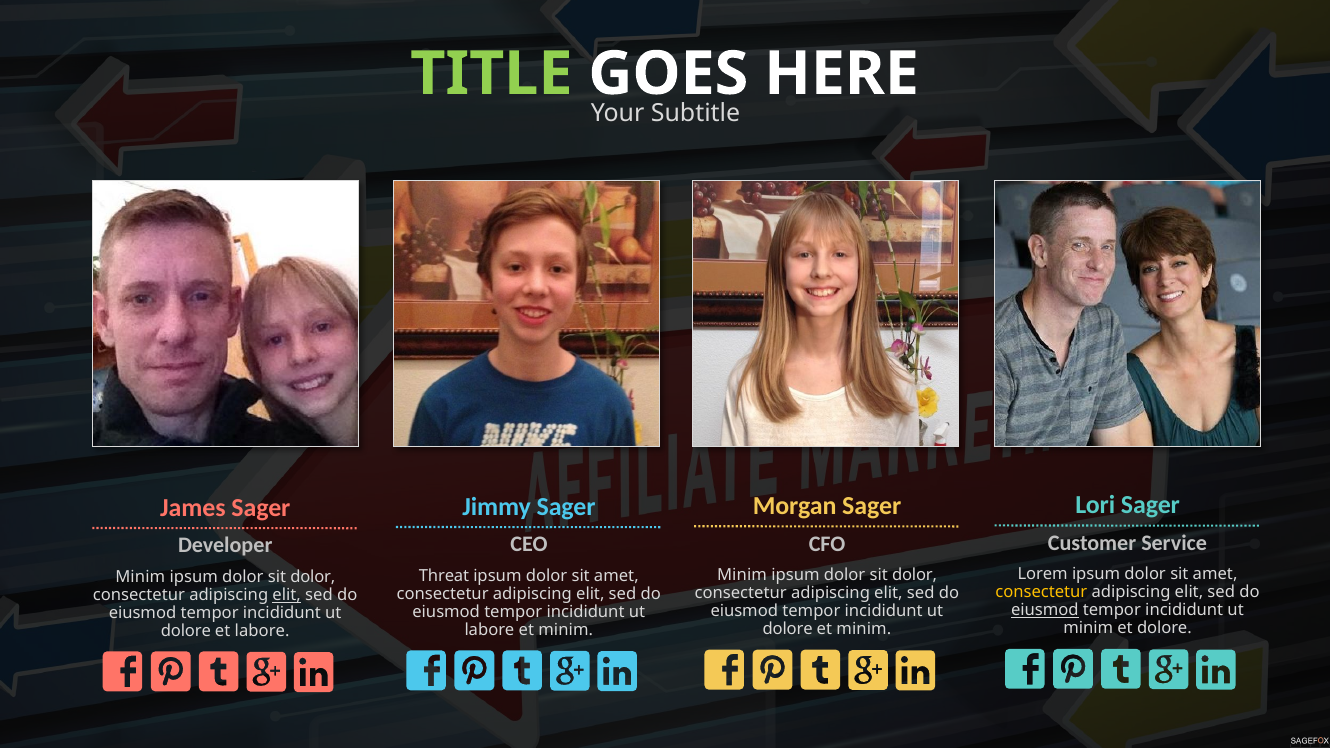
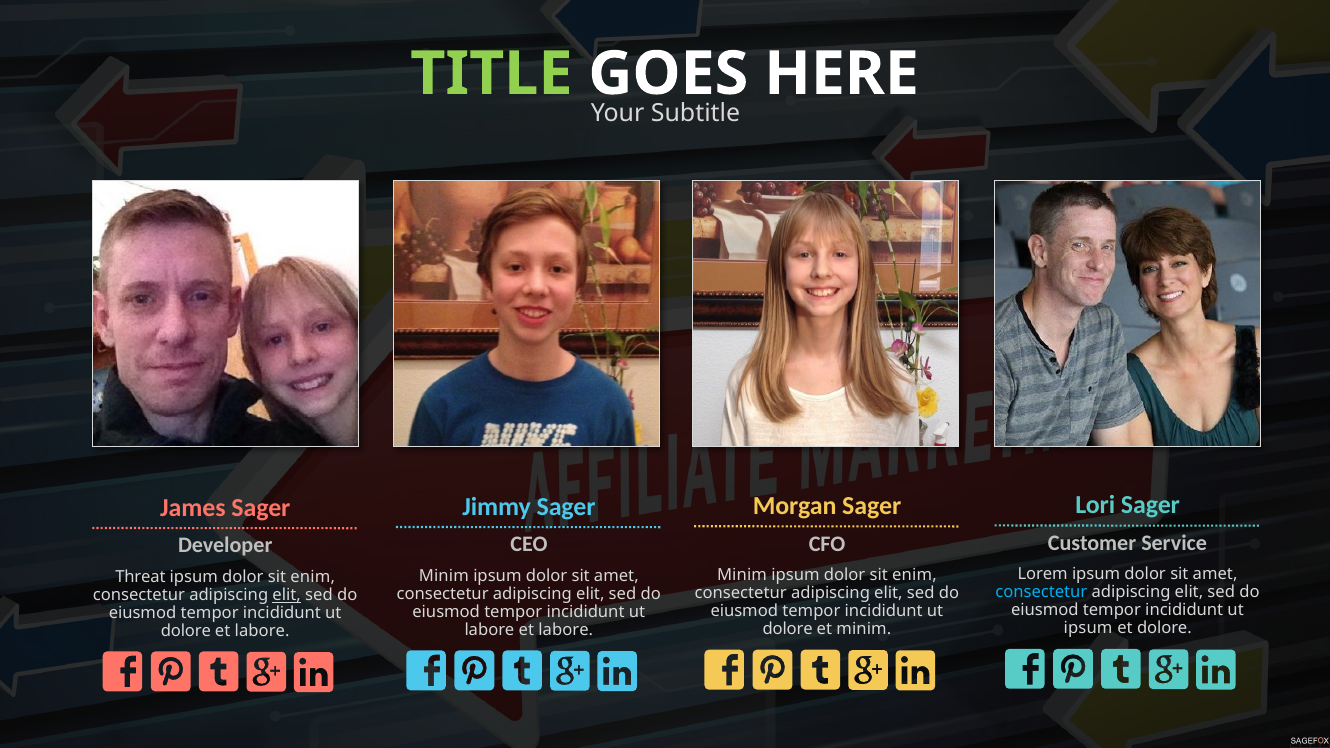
dolor at (915, 575): dolor -> enim
Threat at (444, 576): Threat -> Minim
Minim at (140, 577): Minim -> Threat
dolor at (313, 577): dolor -> enim
consectetur at (1041, 592) colour: yellow -> light blue
eiusmod at (1045, 610) underline: present -> none
minim at (1088, 628): minim -> ipsum
labore et minim: minim -> labore
